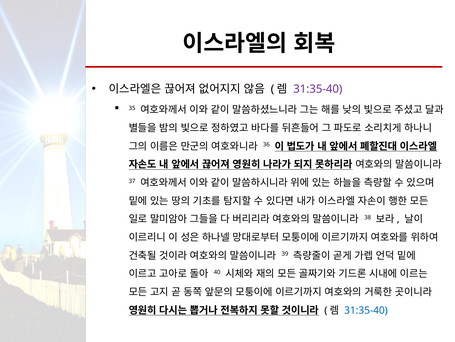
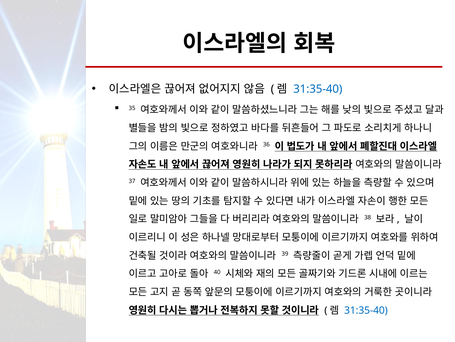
31:35-40 at (318, 89) colour: purple -> blue
